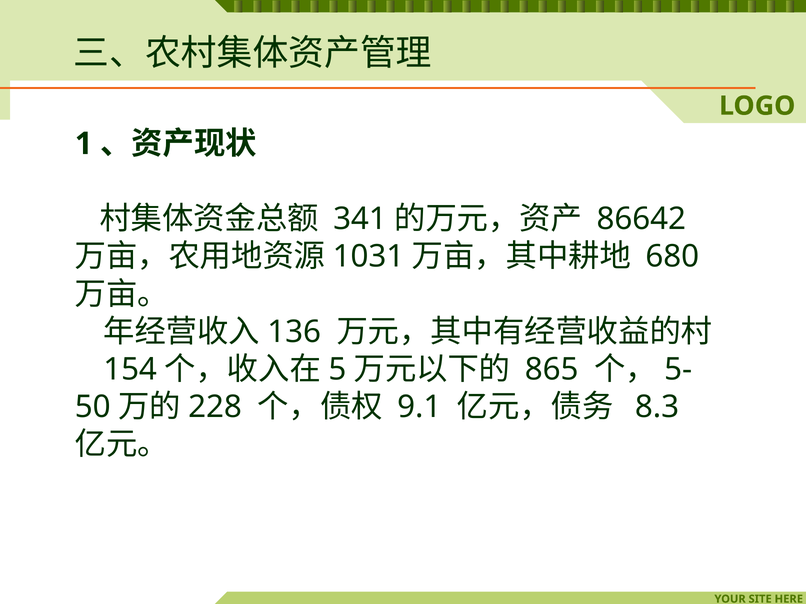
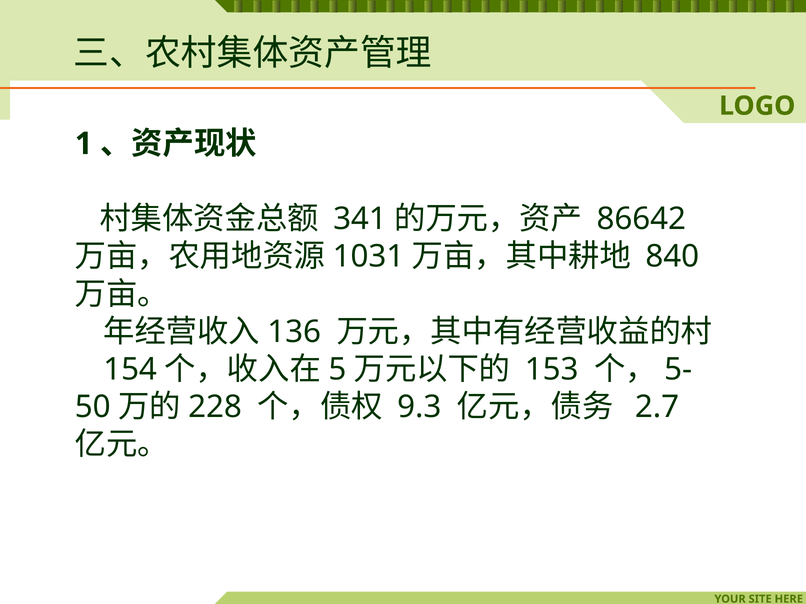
680: 680 -> 840
865: 865 -> 153
9.1: 9.1 -> 9.3
8.3: 8.3 -> 2.7
